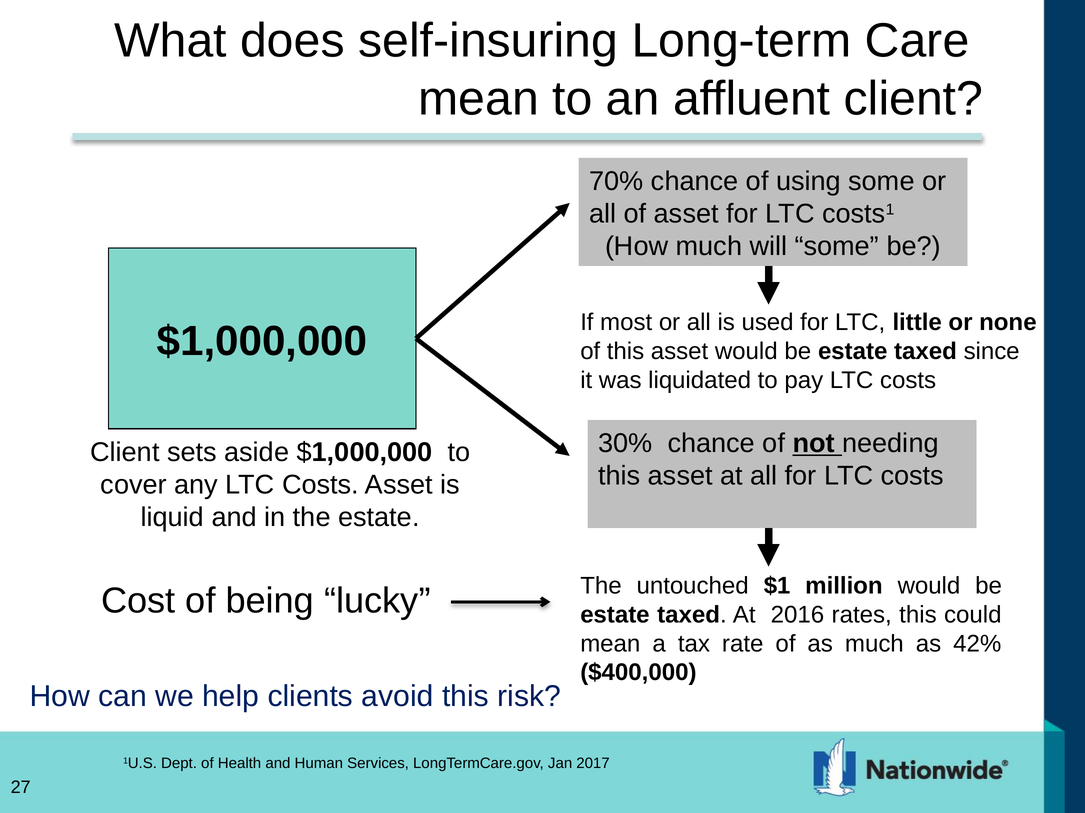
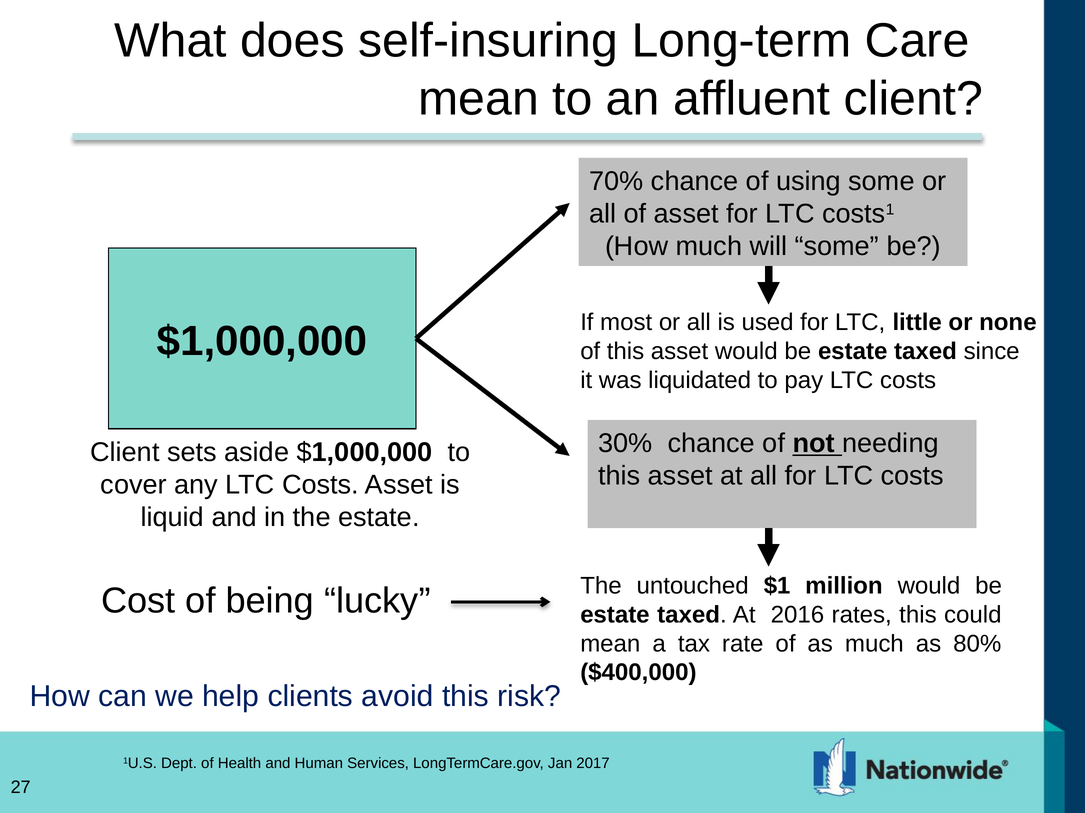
42%: 42% -> 80%
